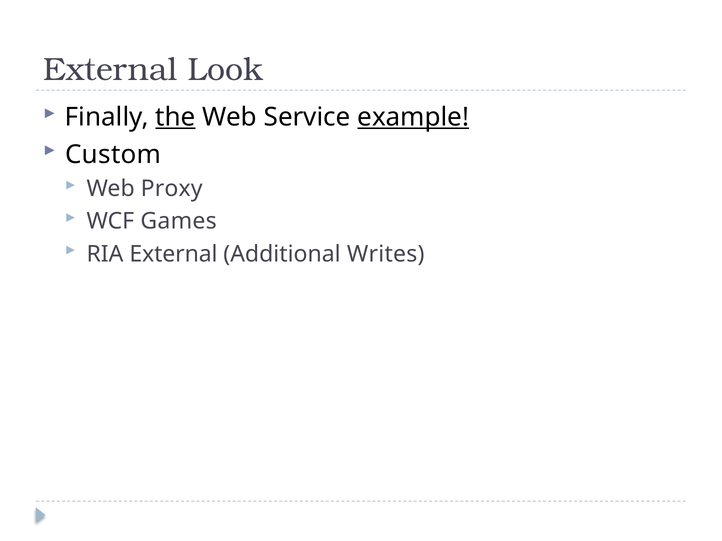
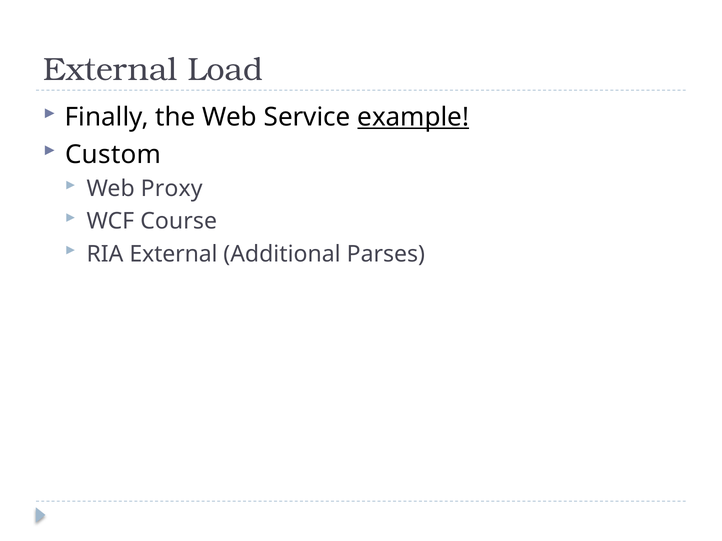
Look: Look -> Load
the underline: present -> none
Games: Games -> Course
Writes: Writes -> Parses
